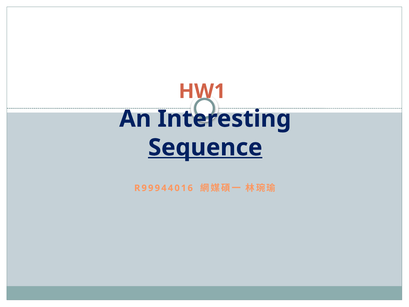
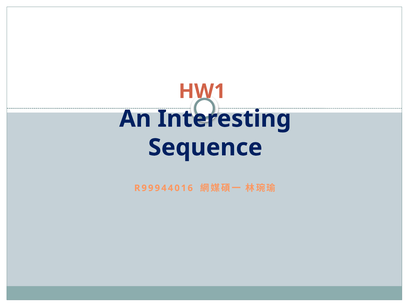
Sequence underline: present -> none
